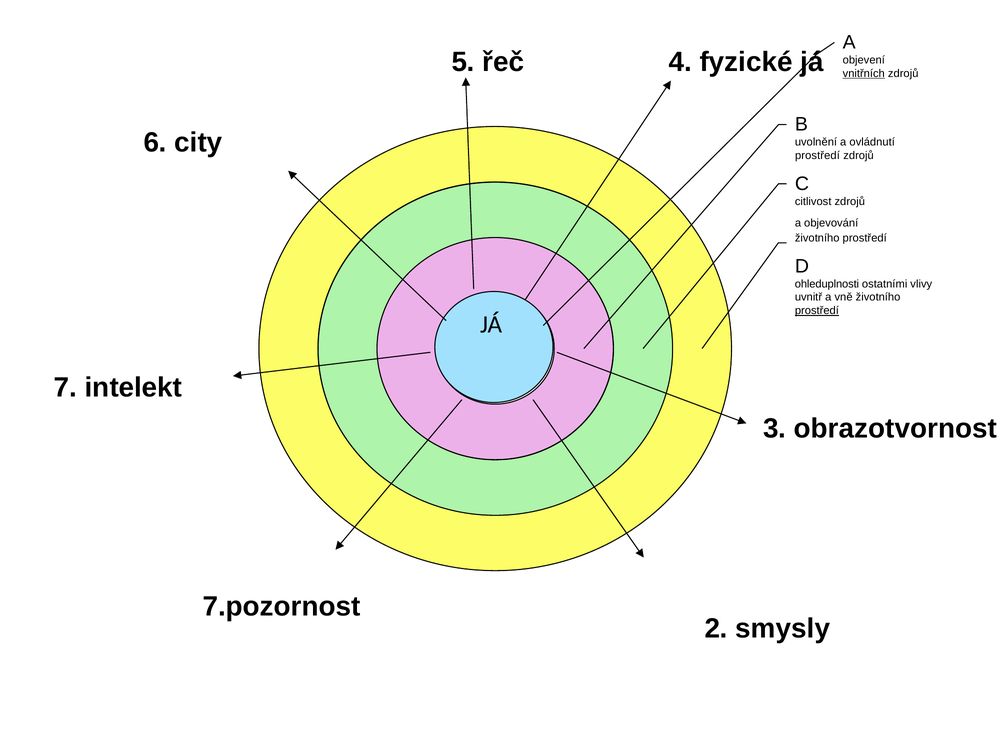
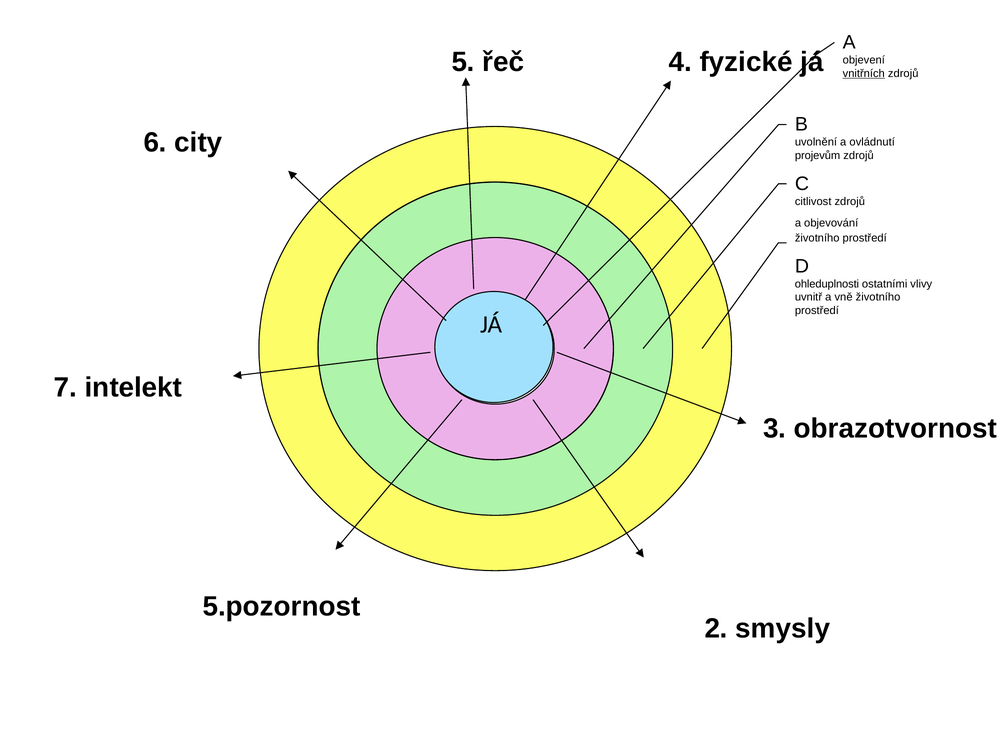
prostředí at (817, 156): prostředí -> projevům
prostředí at (817, 311) underline: present -> none
7.pozornost: 7.pozornost -> 5.pozornost
